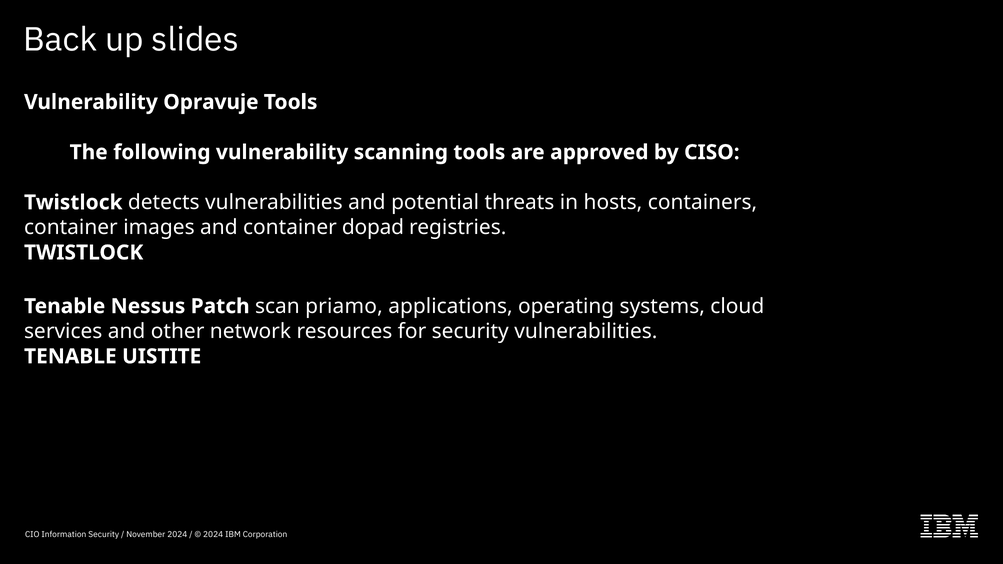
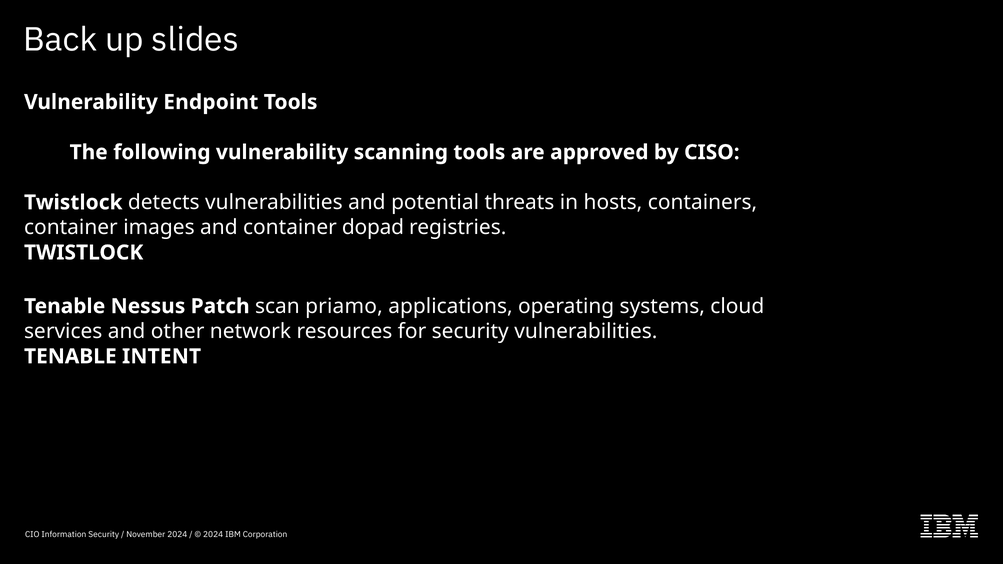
Opravuje: Opravuje -> Endpoint
UISTITE: UISTITE -> INTENT
